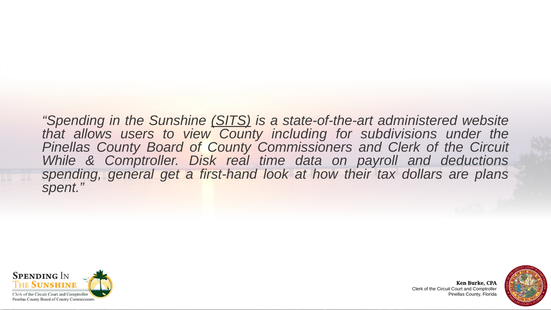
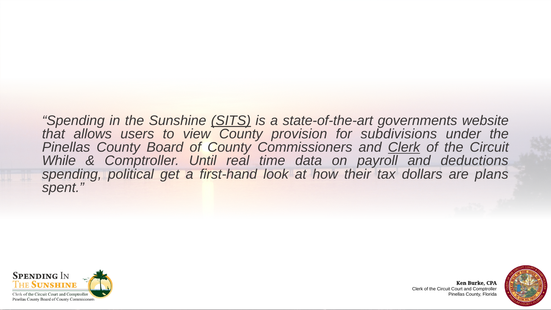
administered: administered -> governments
including: including -> provision
Clerk at (404, 147) underline: none -> present
Disk: Disk -> Until
general: general -> political
